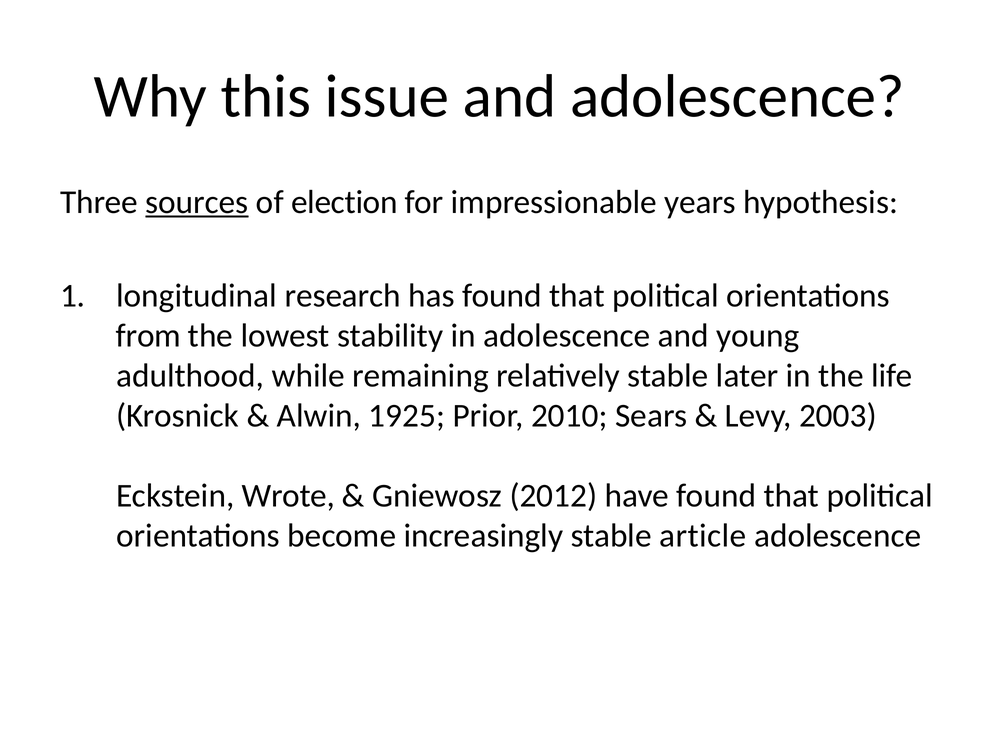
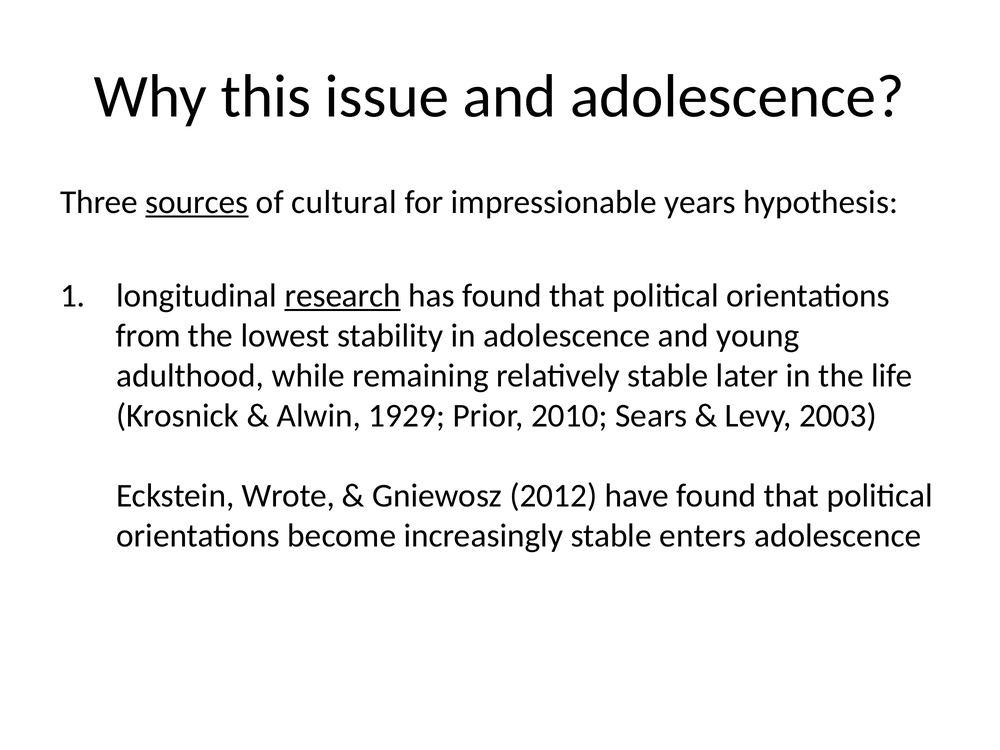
election: election -> cultural
research underline: none -> present
1925: 1925 -> 1929
article: article -> enters
